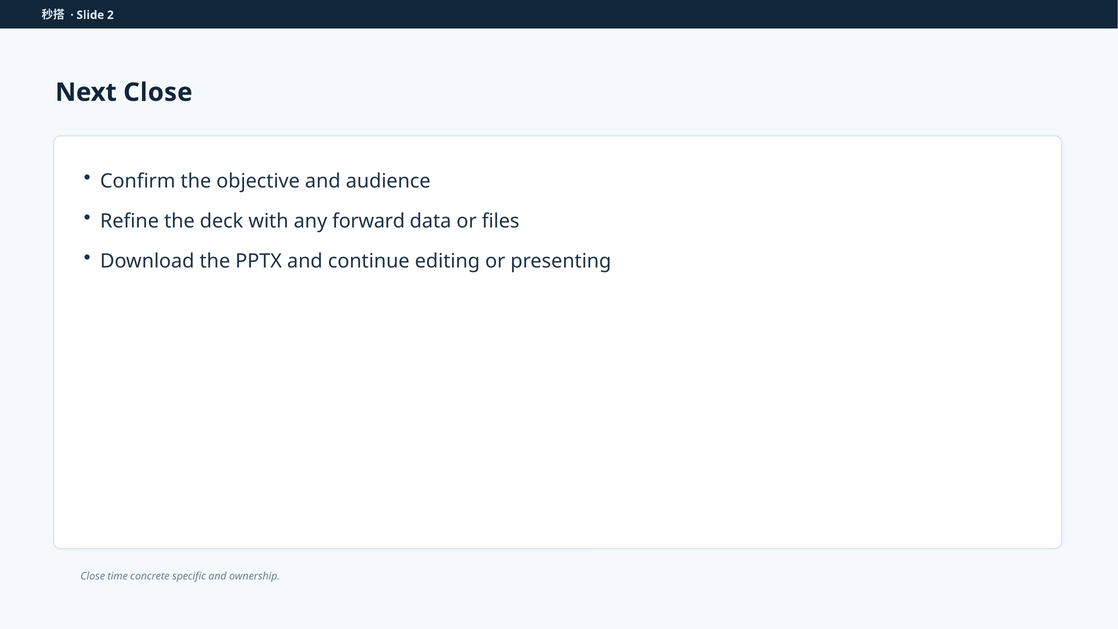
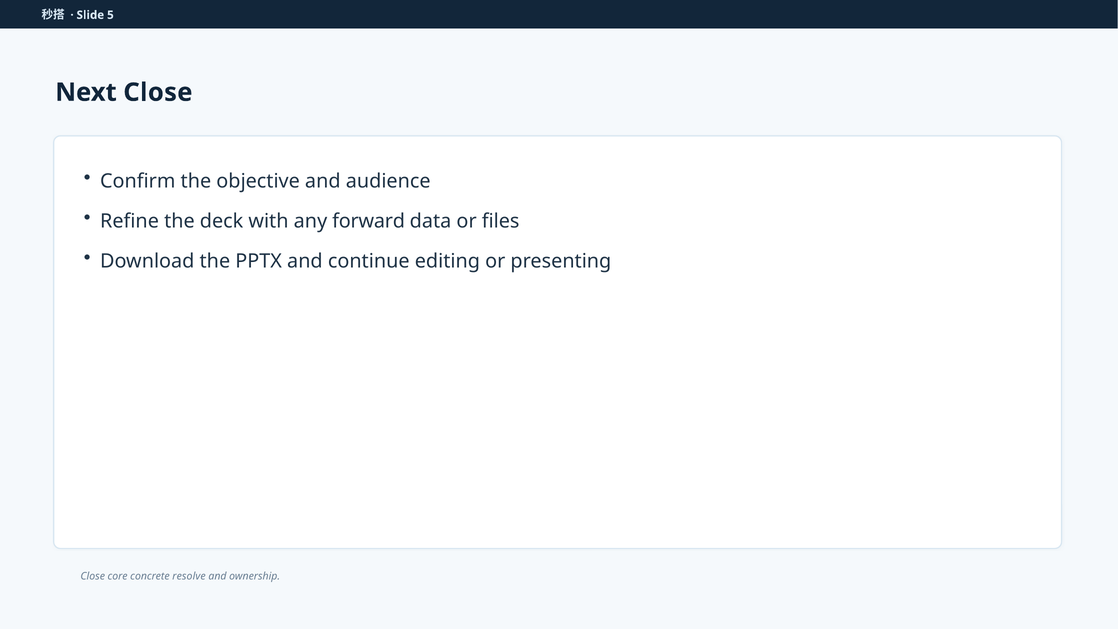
2: 2 -> 5
time: time -> core
specific: specific -> resolve
